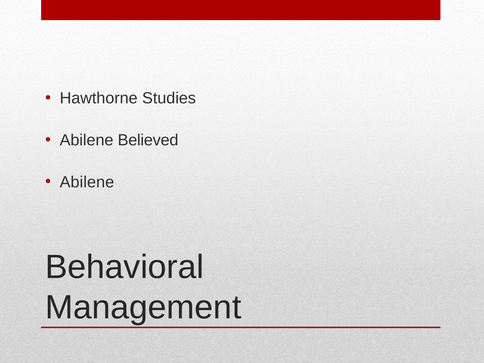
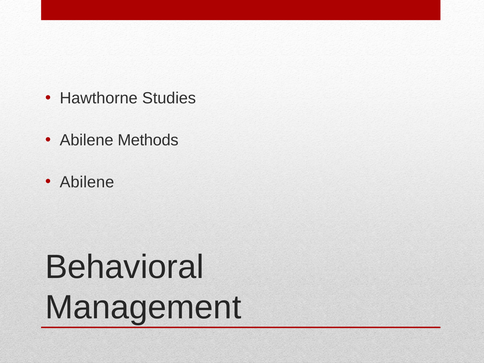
Believed: Believed -> Methods
